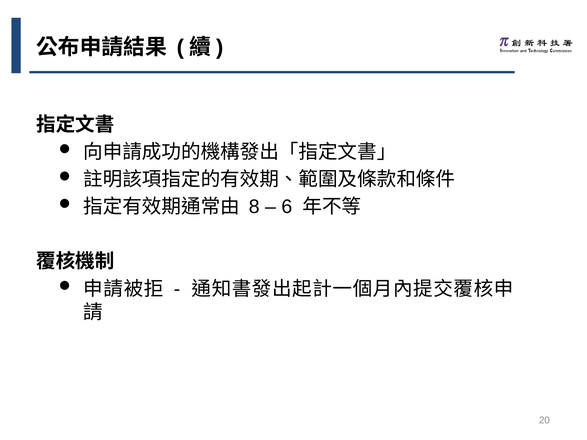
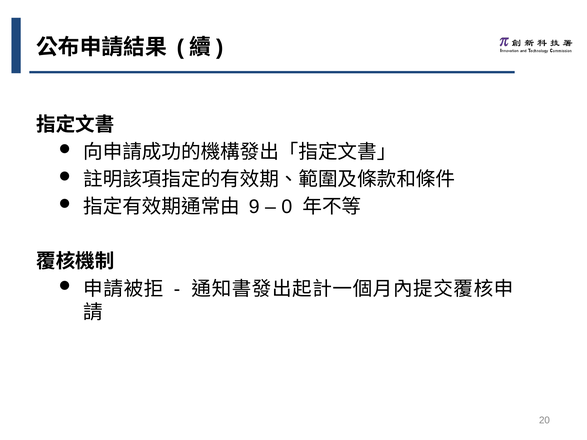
8: 8 -> 9
6: 6 -> 0
